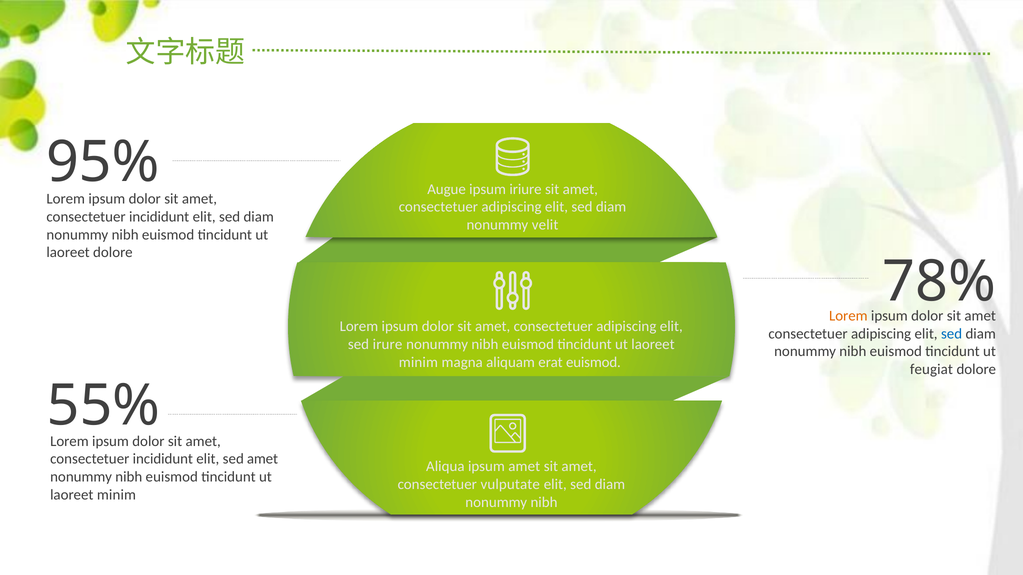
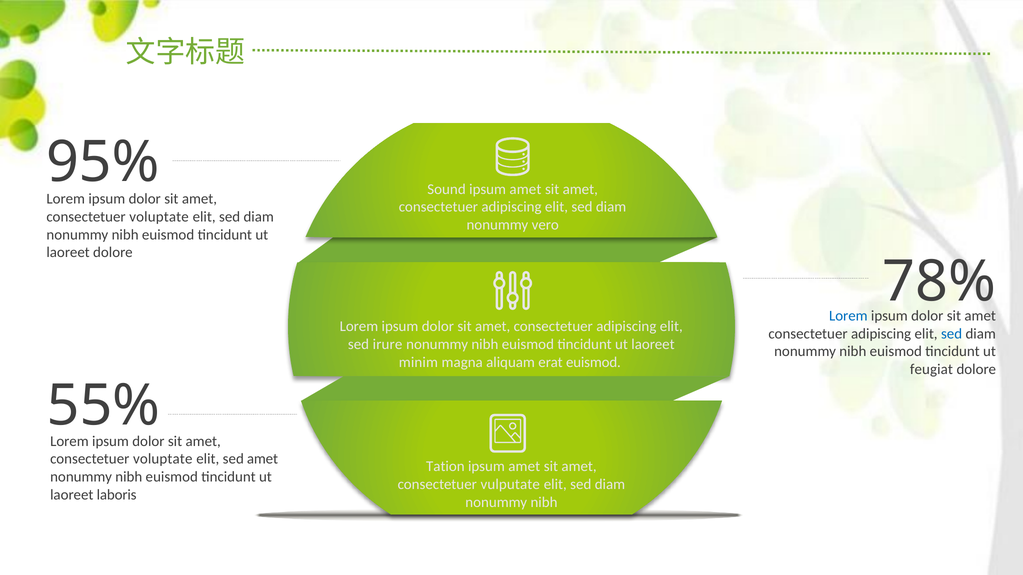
Augue: Augue -> Sound
iriure at (526, 189): iriure -> amet
incididunt at (159, 217): incididunt -> voluptate
velit: velit -> vero
Lorem at (848, 316) colour: orange -> blue
incididunt at (163, 459): incididunt -> voluptate
Aliqua: Aliqua -> Tation
minim at (116, 495): minim -> laboris
